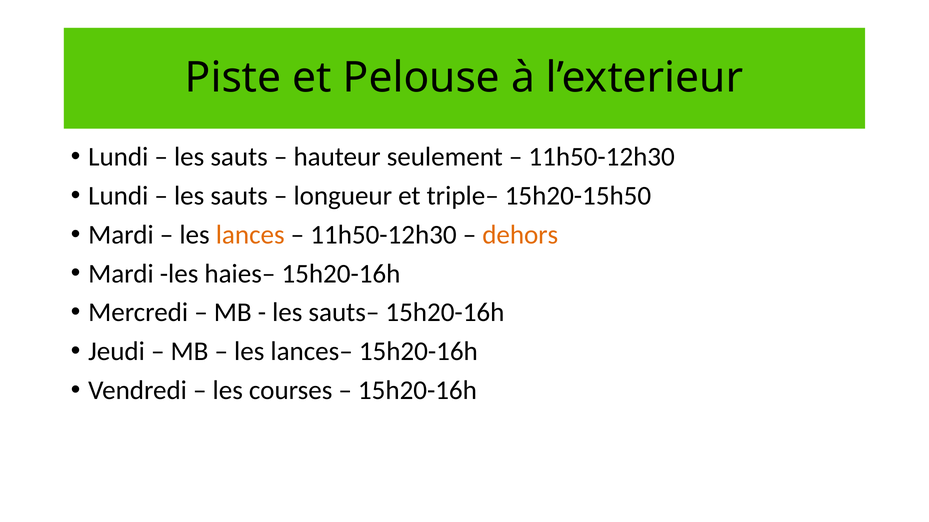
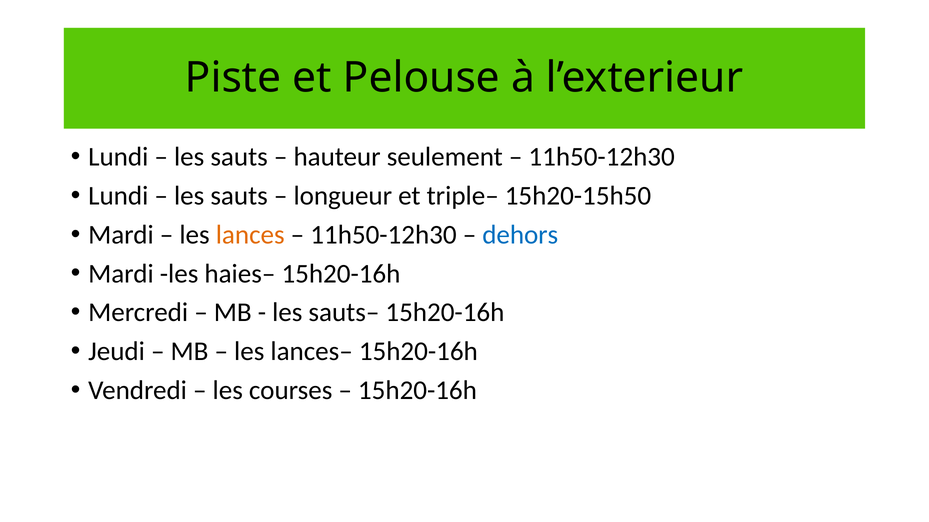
dehors colour: orange -> blue
